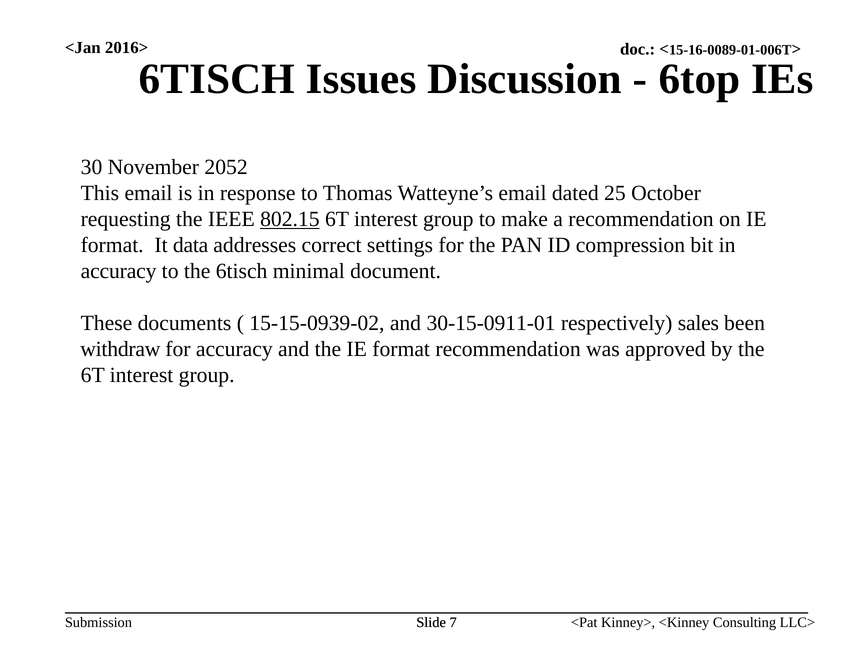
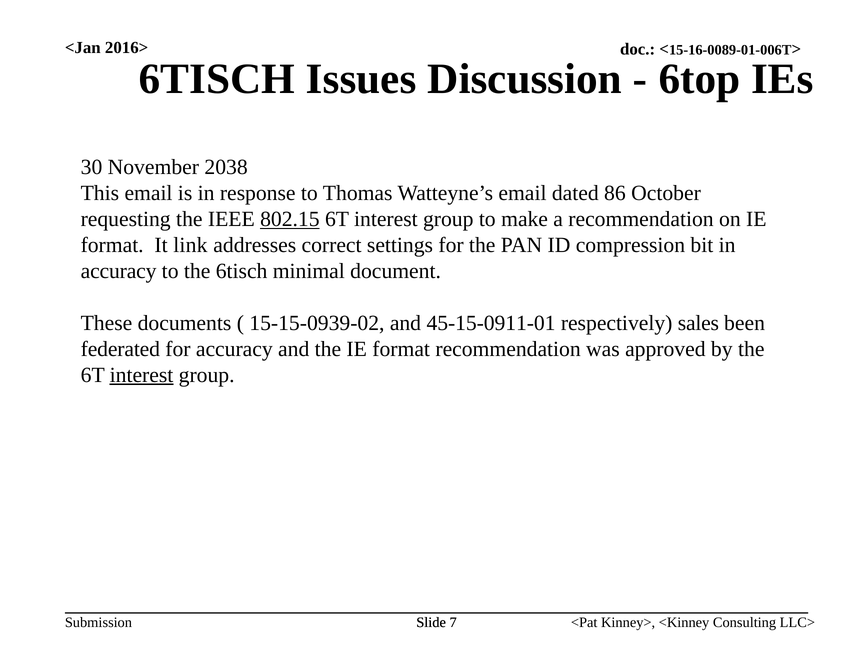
2052: 2052 -> 2038
25: 25 -> 86
data: data -> link
30-15-0911-01: 30-15-0911-01 -> 45-15-0911-01
withdraw: withdraw -> federated
interest at (142, 375) underline: none -> present
